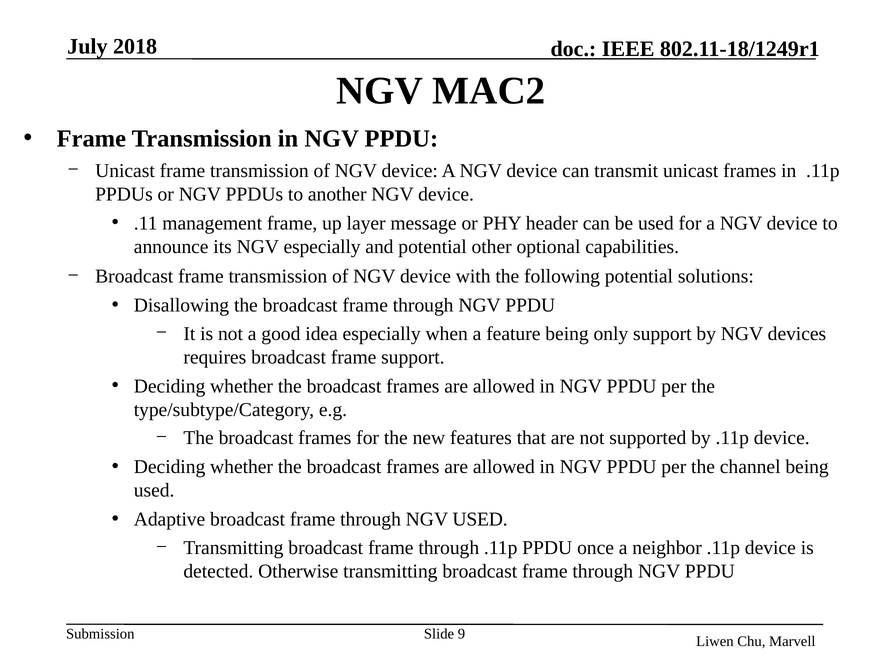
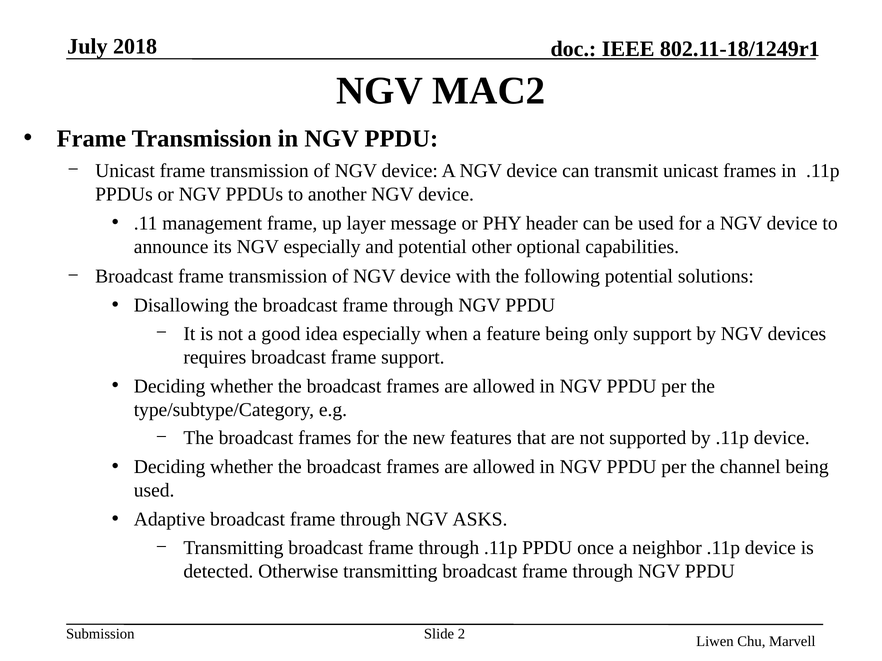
NGV USED: USED -> ASKS
9: 9 -> 2
